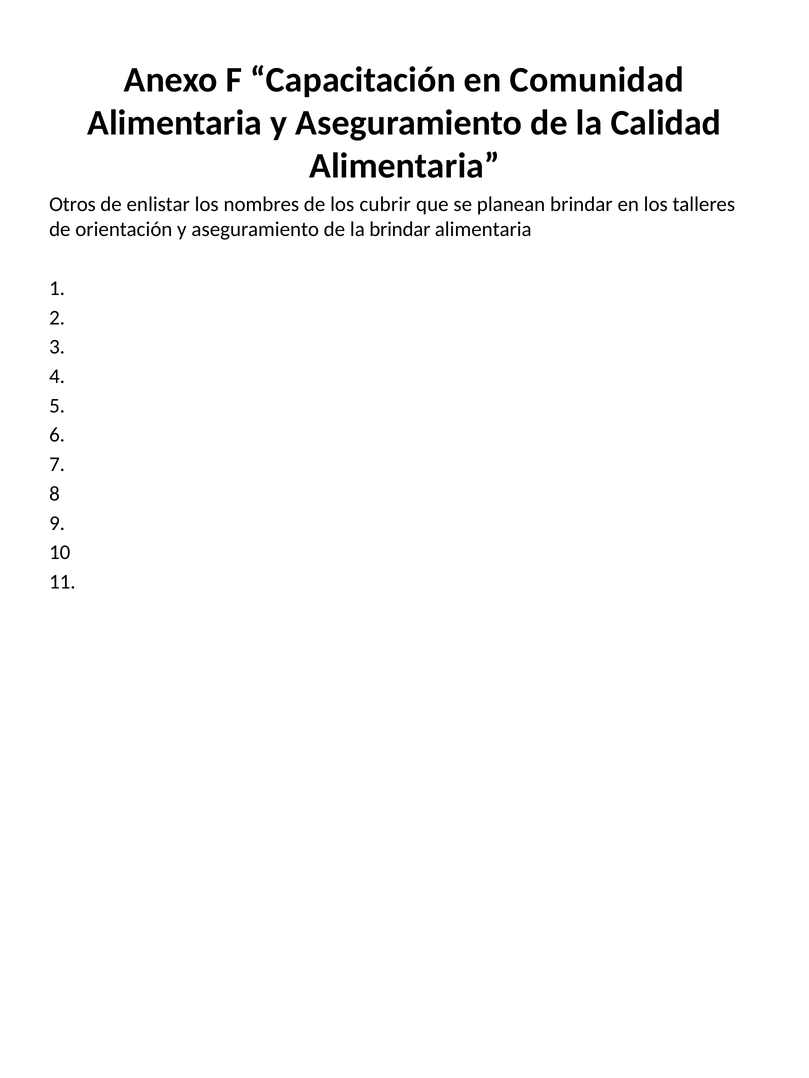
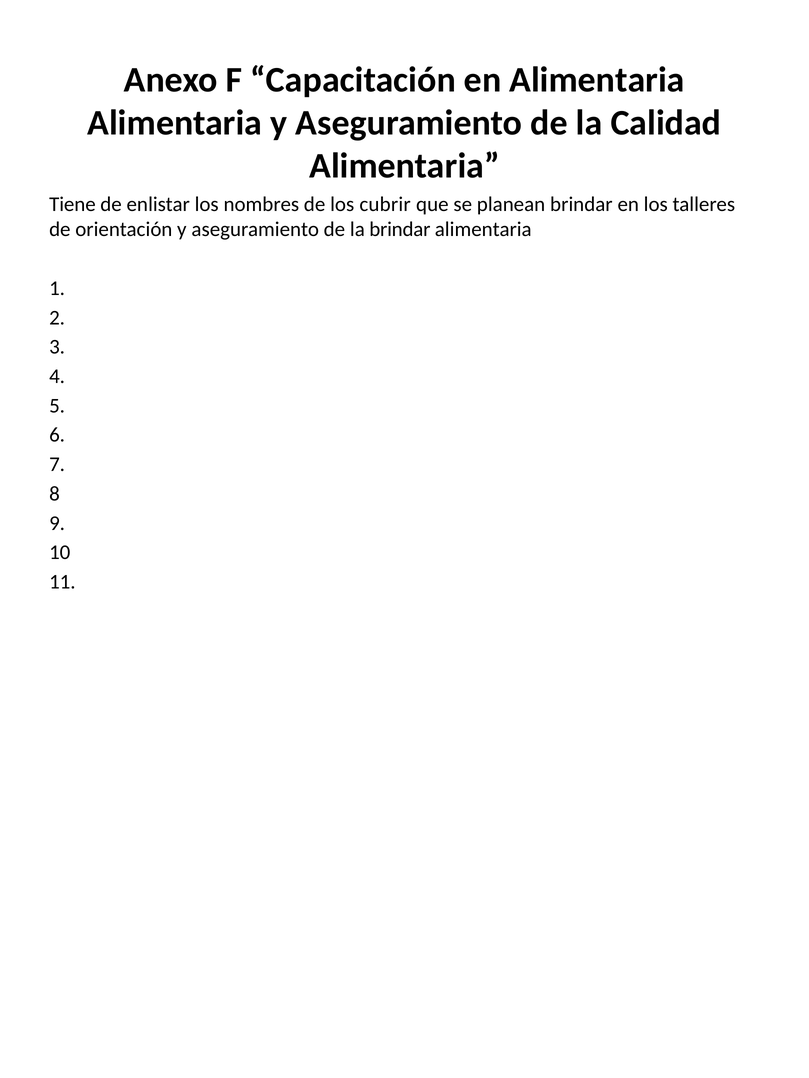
en Comunidad: Comunidad -> Alimentaria
Otros: Otros -> Tiene
